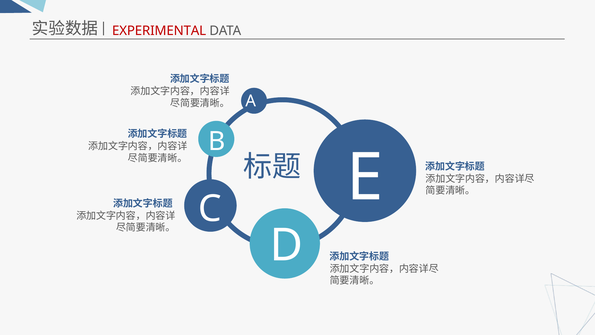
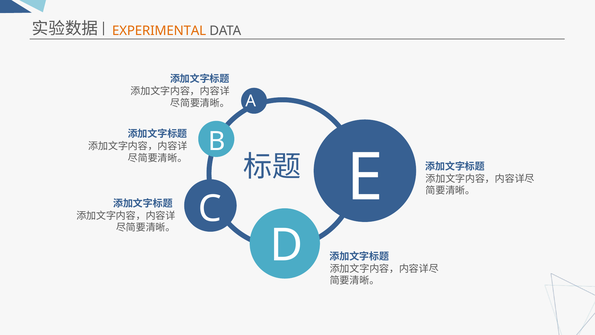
EXPERIMENTAL colour: red -> orange
